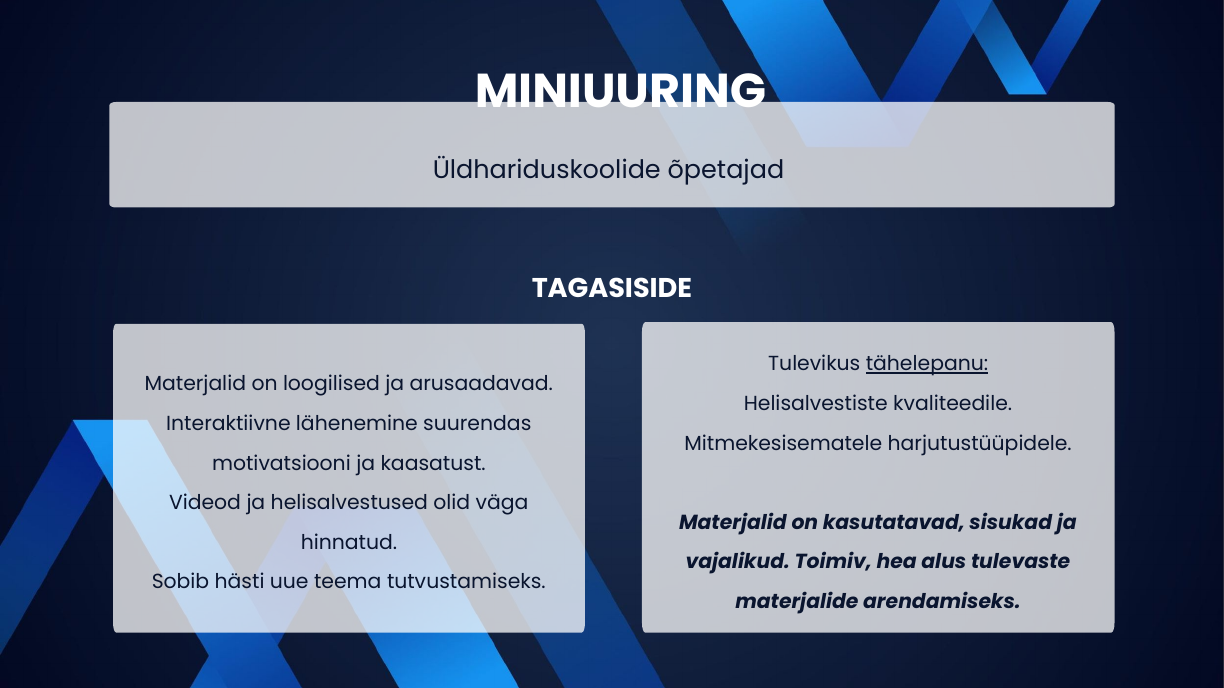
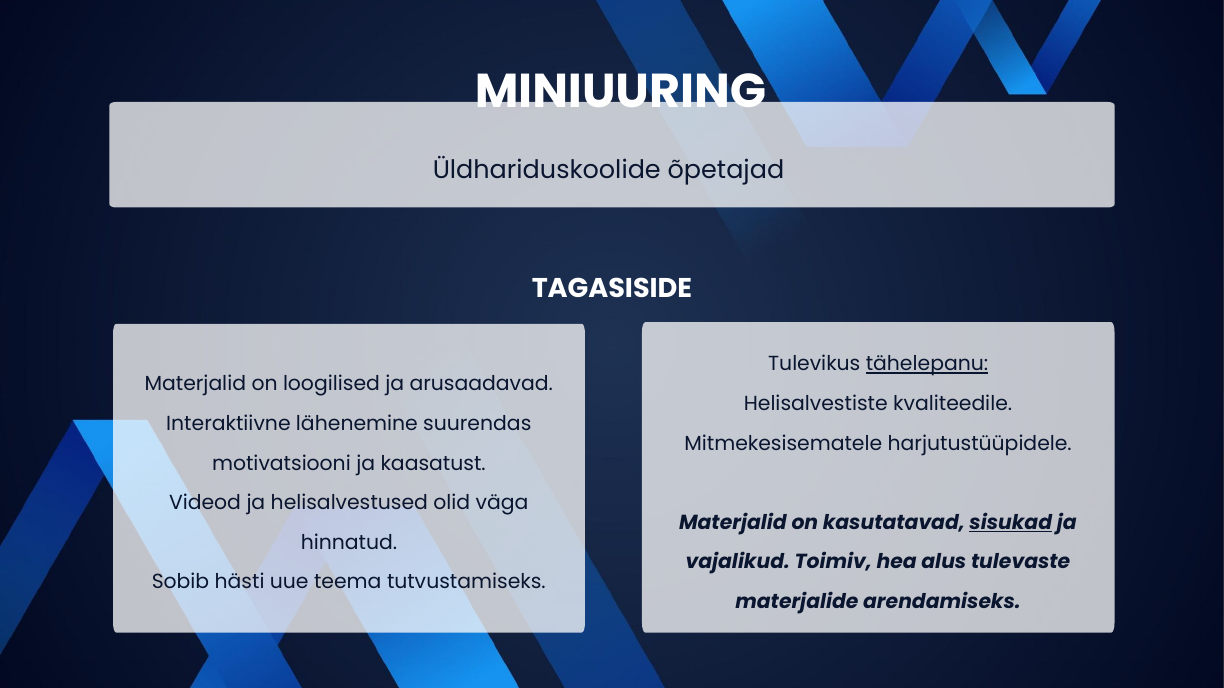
sisukad underline: none -> present
